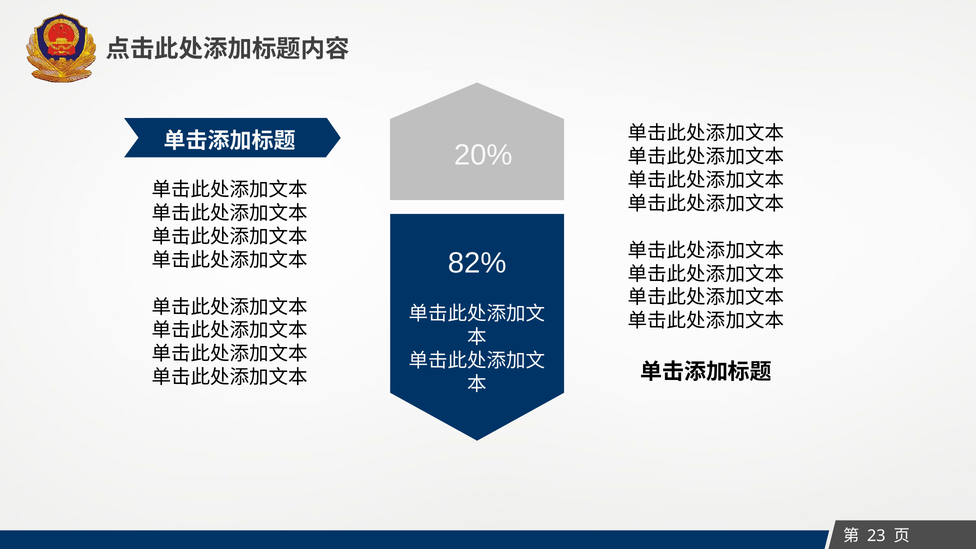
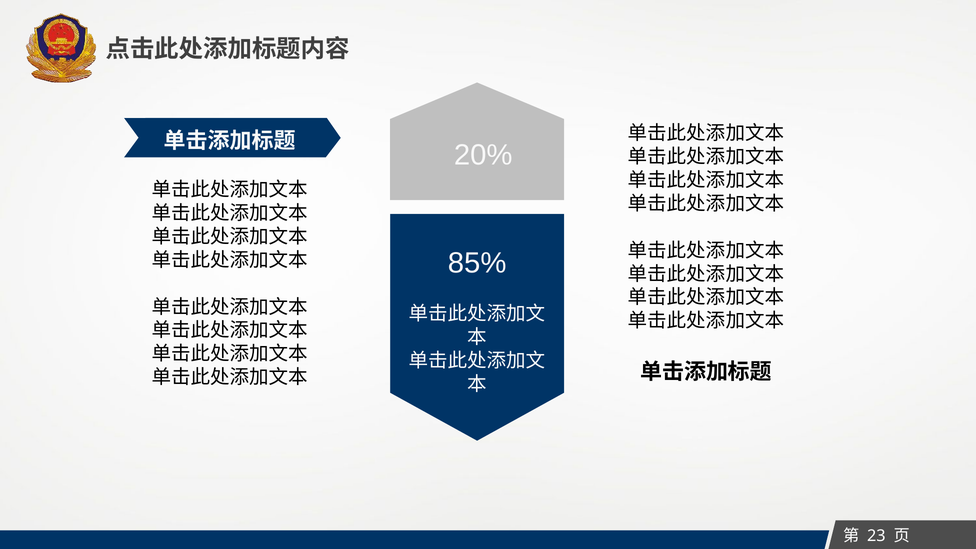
82%: 82% -> 85%
